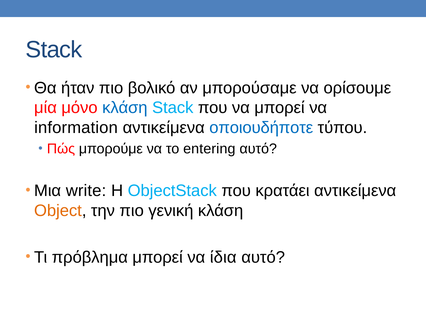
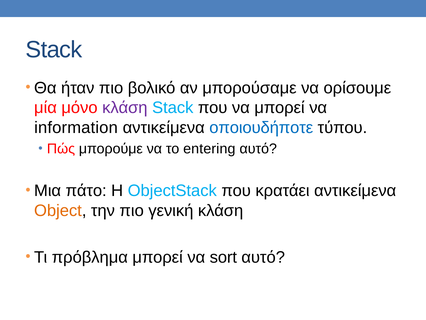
κλάση at (125, 108) colour: blue -> purple
write: write -> πάτο
ίδια: ίδια -> sort
